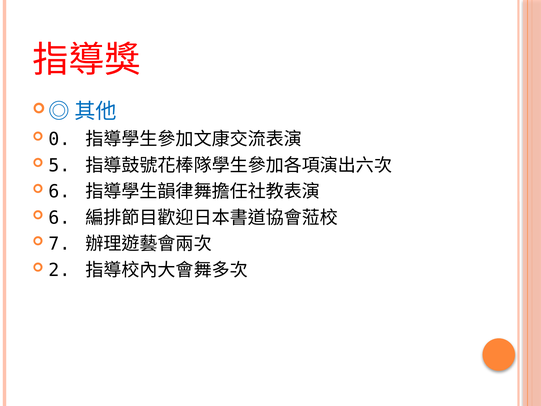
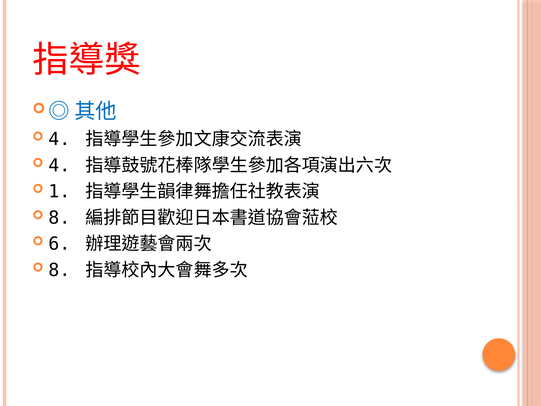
0 at (59, 139): 0 -> 4
5 at (59, 165): 5 -> 4
6 at (59, 191): 6 -> 1
6 at (59, 218): 6 -> 8
7: 7 -> 6
2 at (59, 270): 2 -> 8
